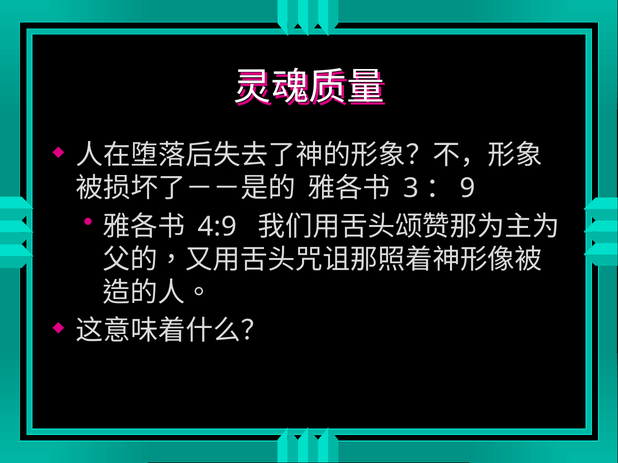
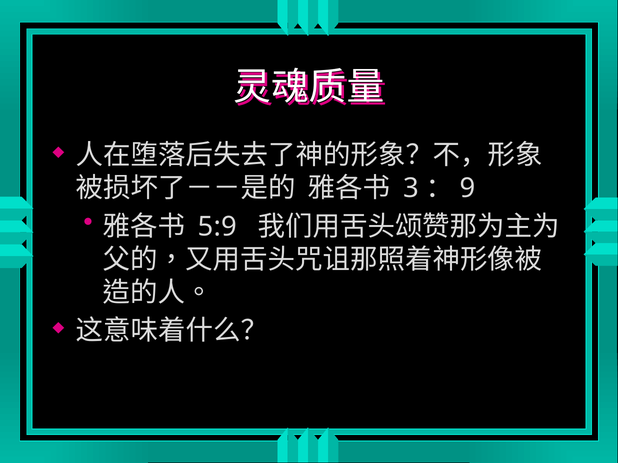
4:9: 4:9 -> 5:9
